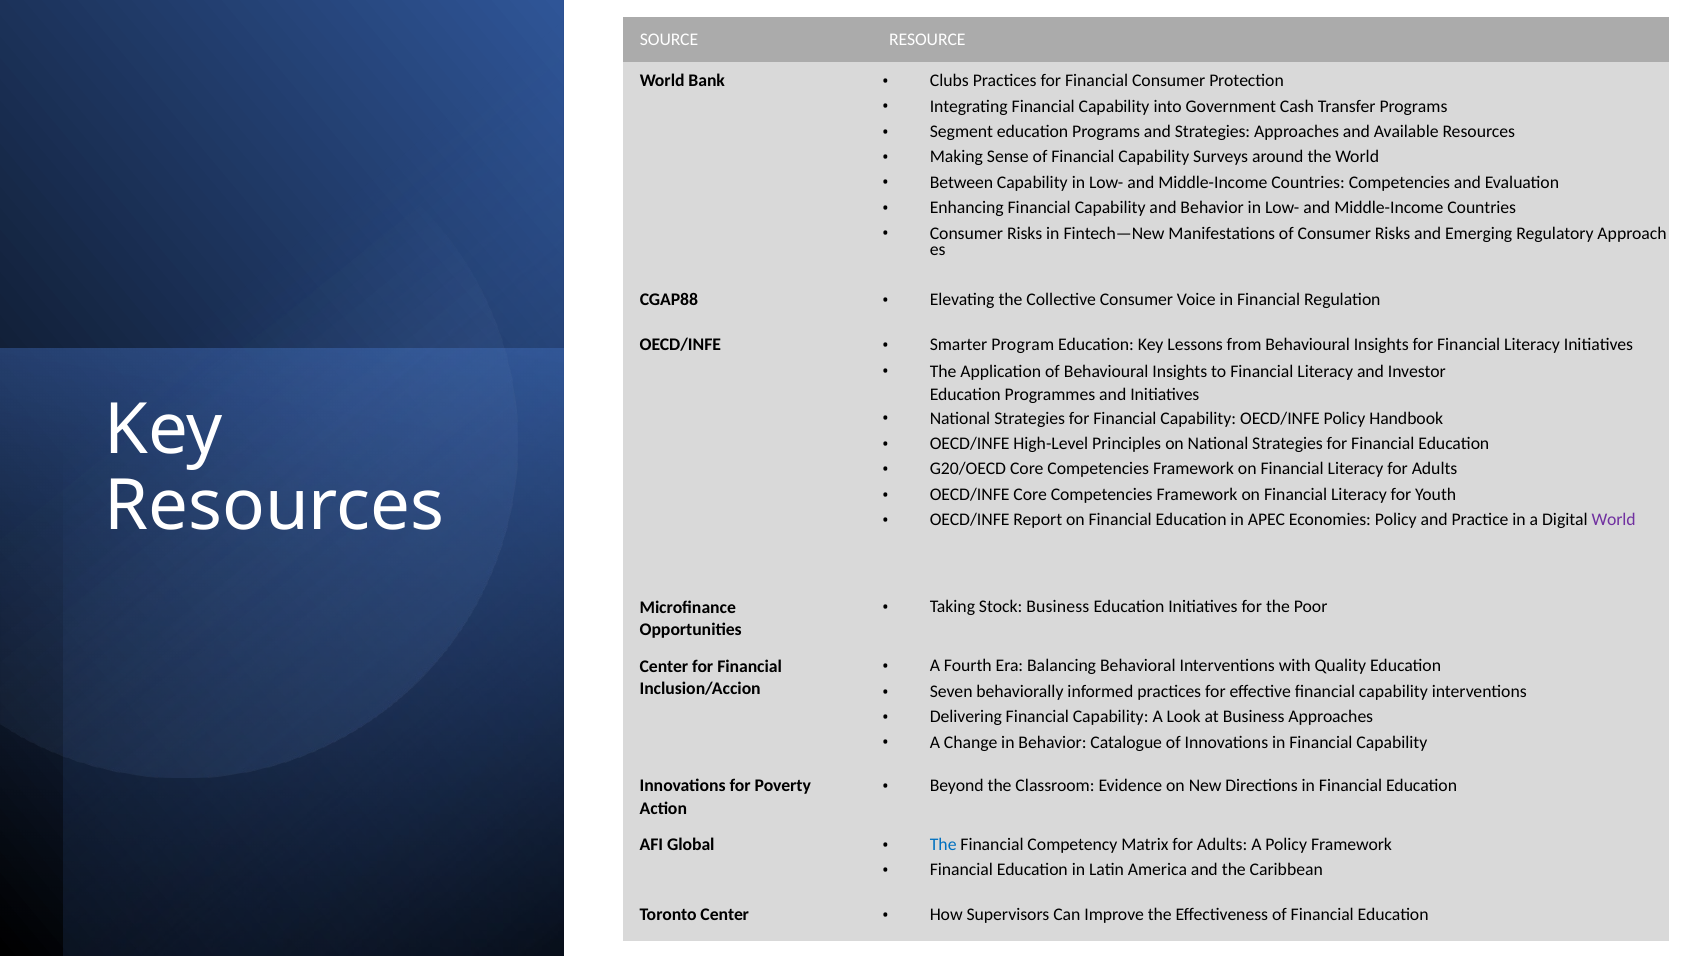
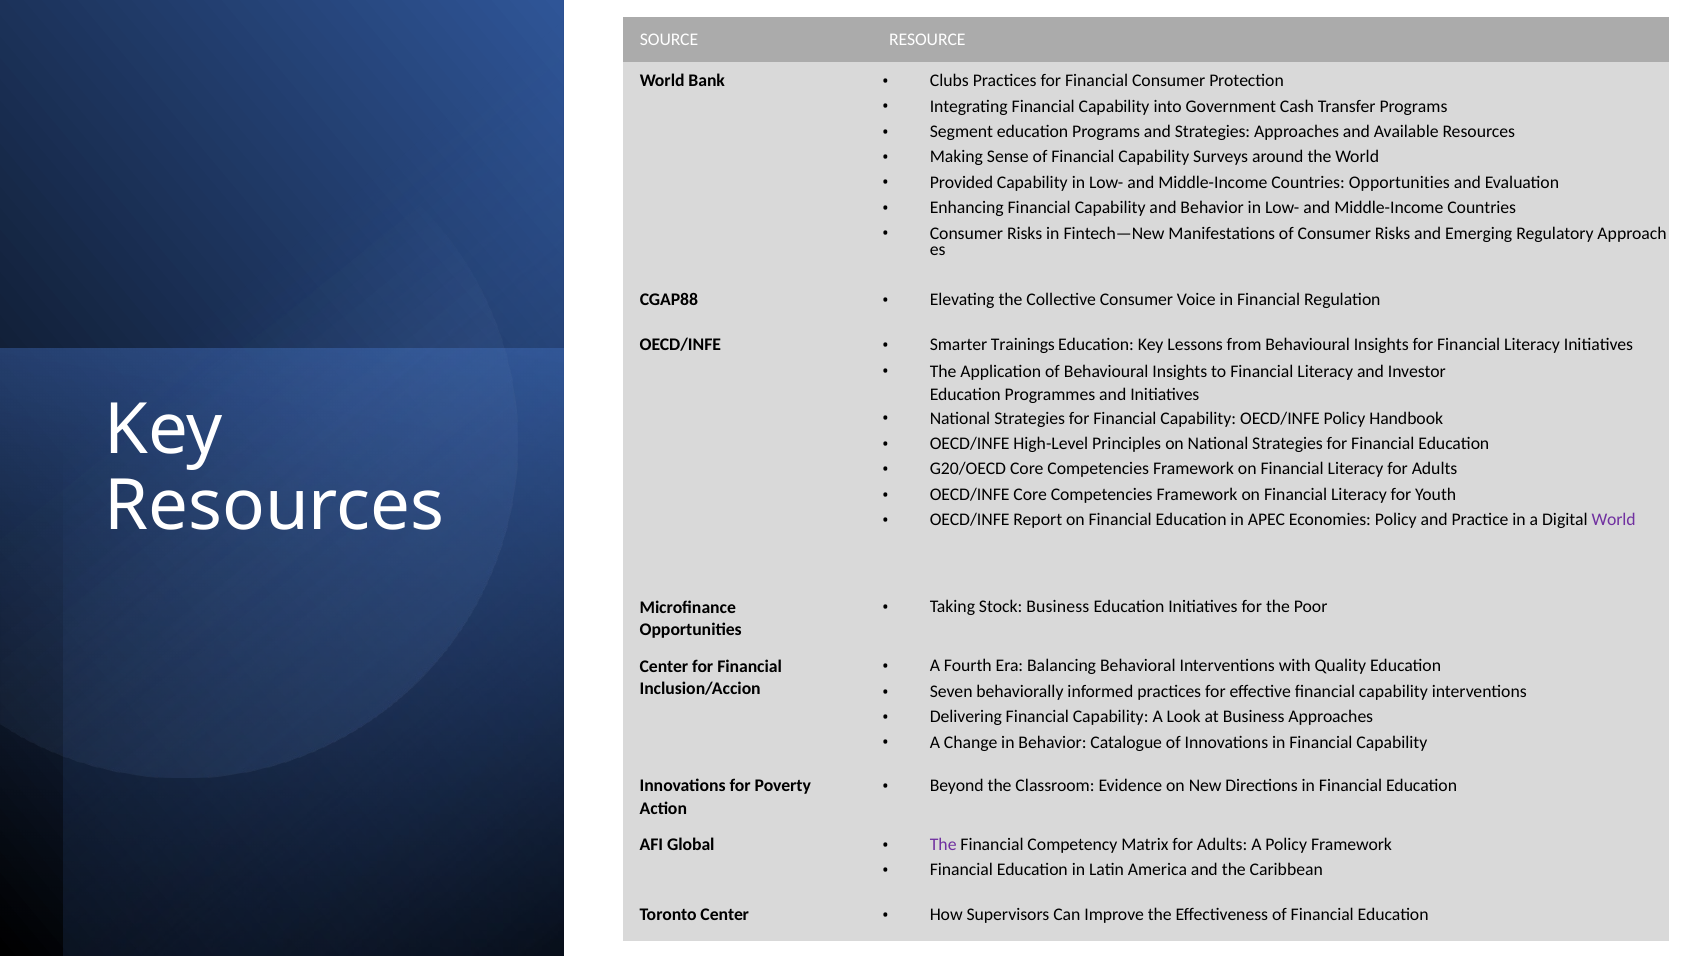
Between: Between -> Provided
Countries Competencies: Competencies -> Opportunities
Program: Program -> Trainings
The at (943, 845) colour: blue -> purple
